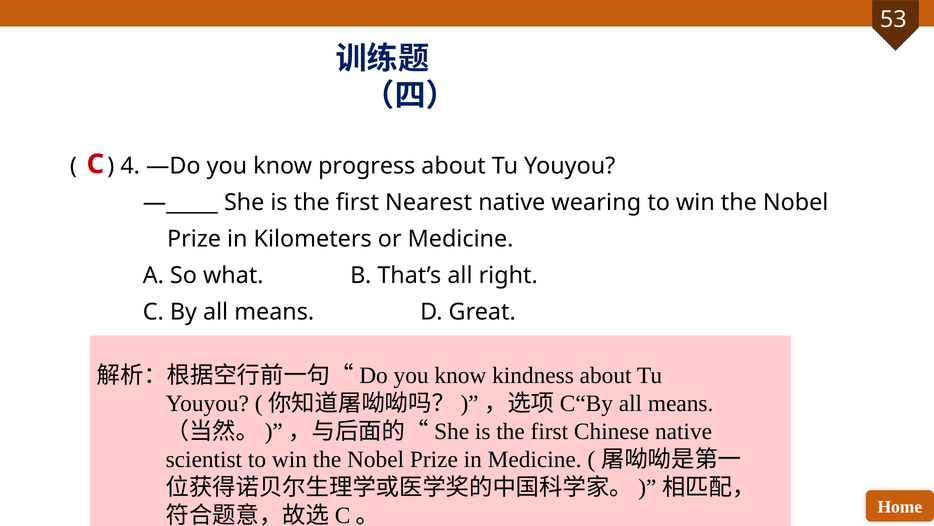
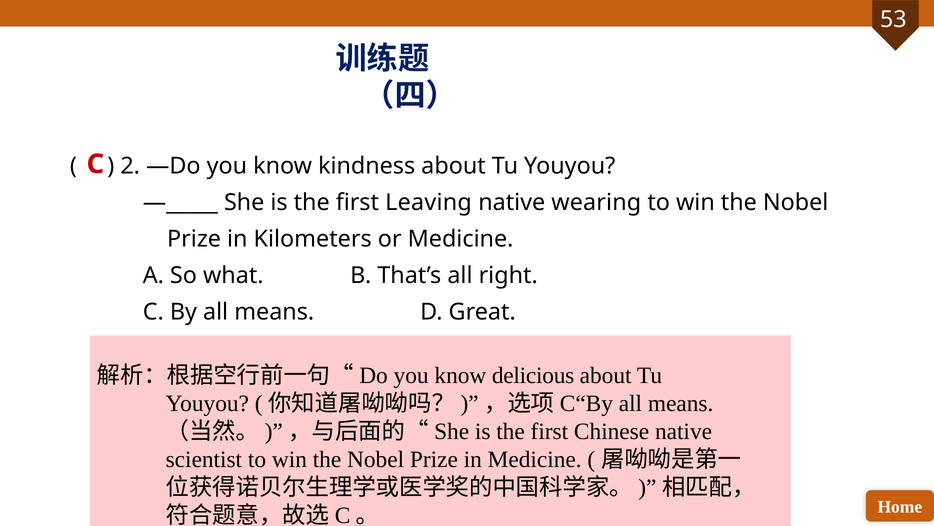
4: 4 -> 2
progress: progress -> kindness
Nearest: Nearest -> Leaving
kindness: kindness -> delicious
